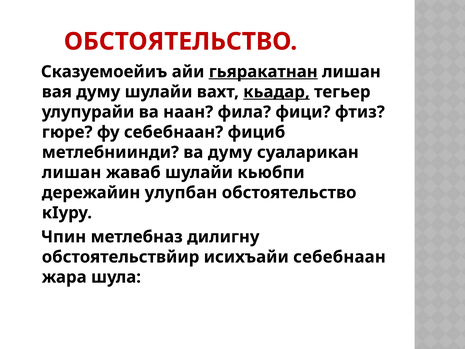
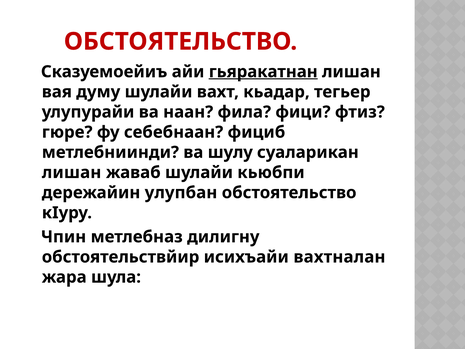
кьадар underline: present -> none
ва думу: думу -> шулу
исихъайи себебнаан: себебнаан -> вахтналан
